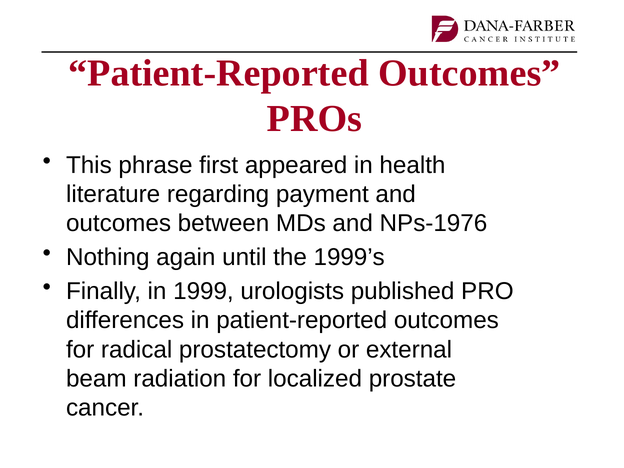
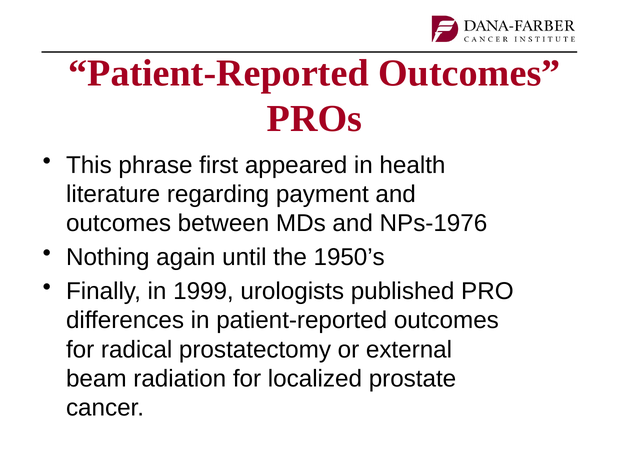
1999’s: 1999’s -> 1950’s
